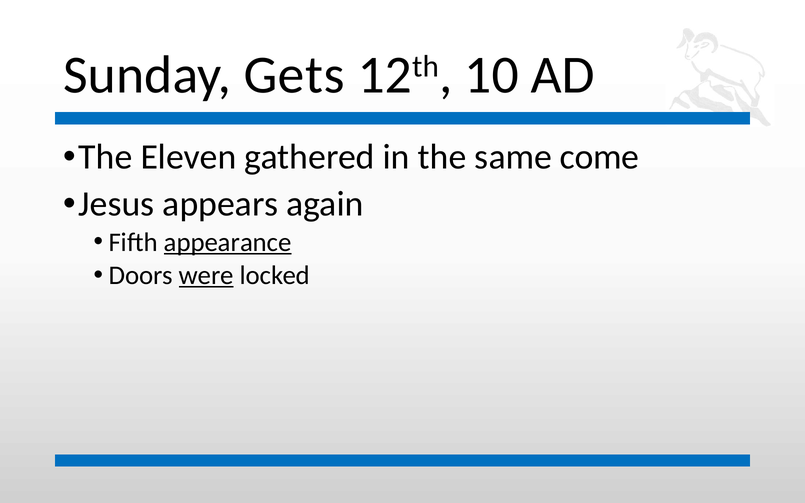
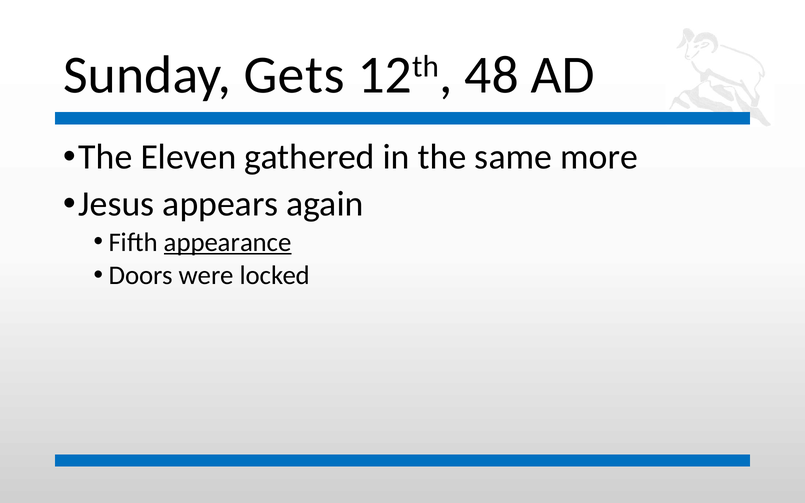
10: 10 -> 48
come: come -> more
were underline: present -> none
